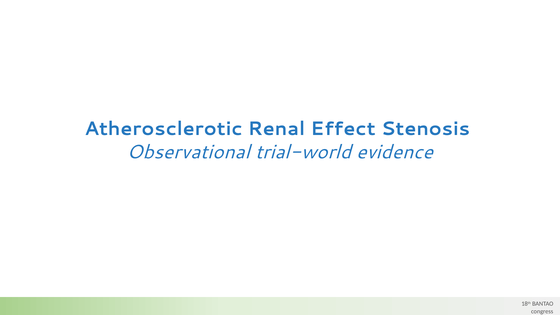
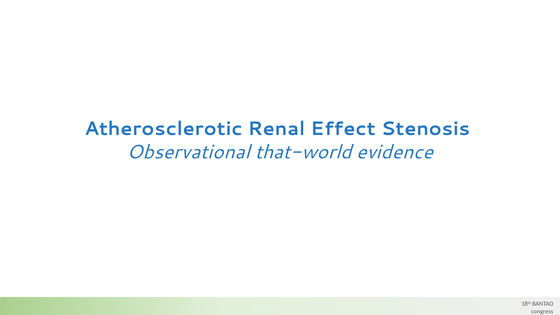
trial-world: trial-world -> that-world
